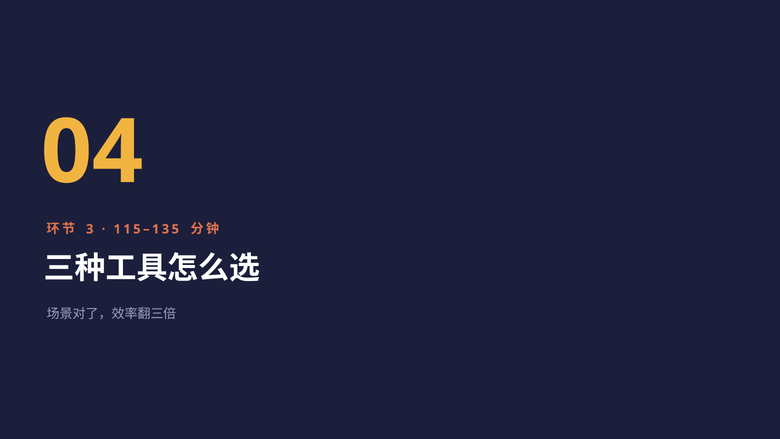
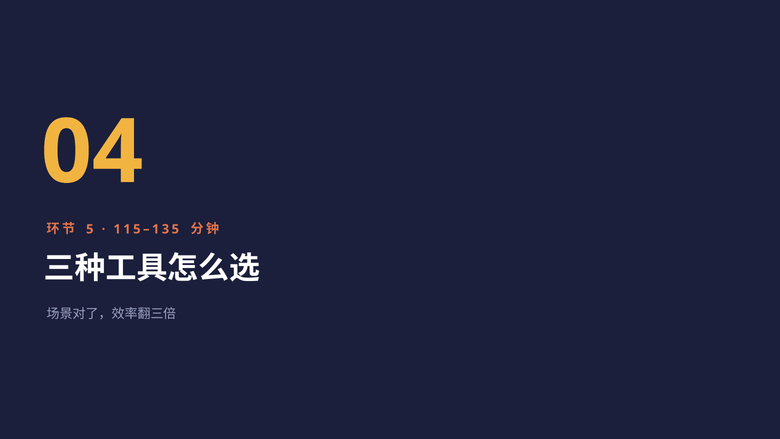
3: 3 -> 5
